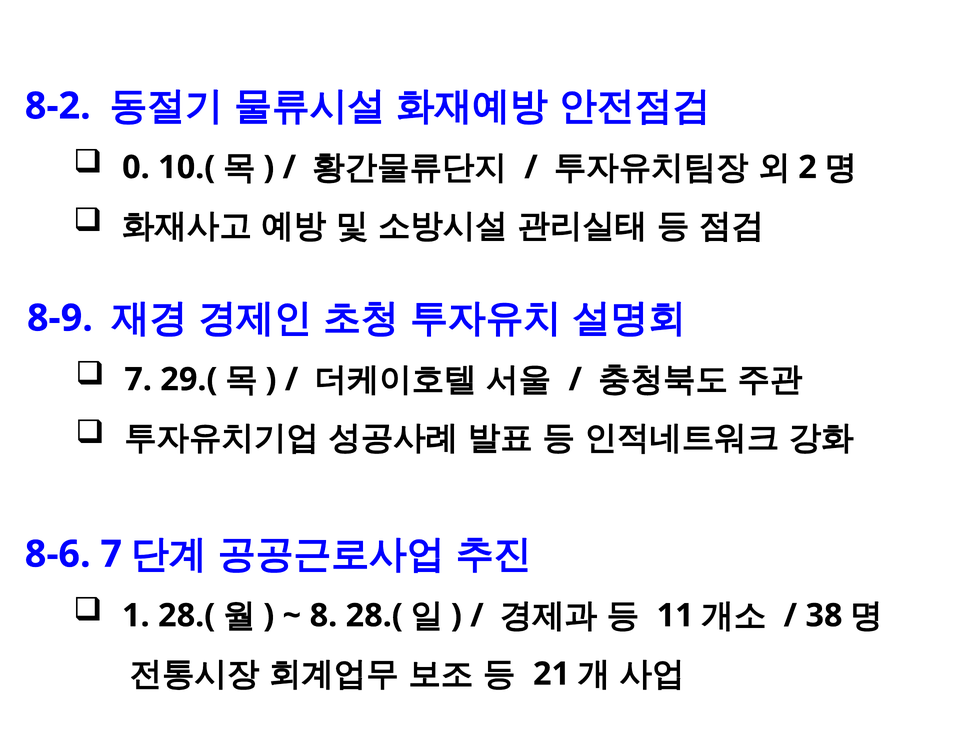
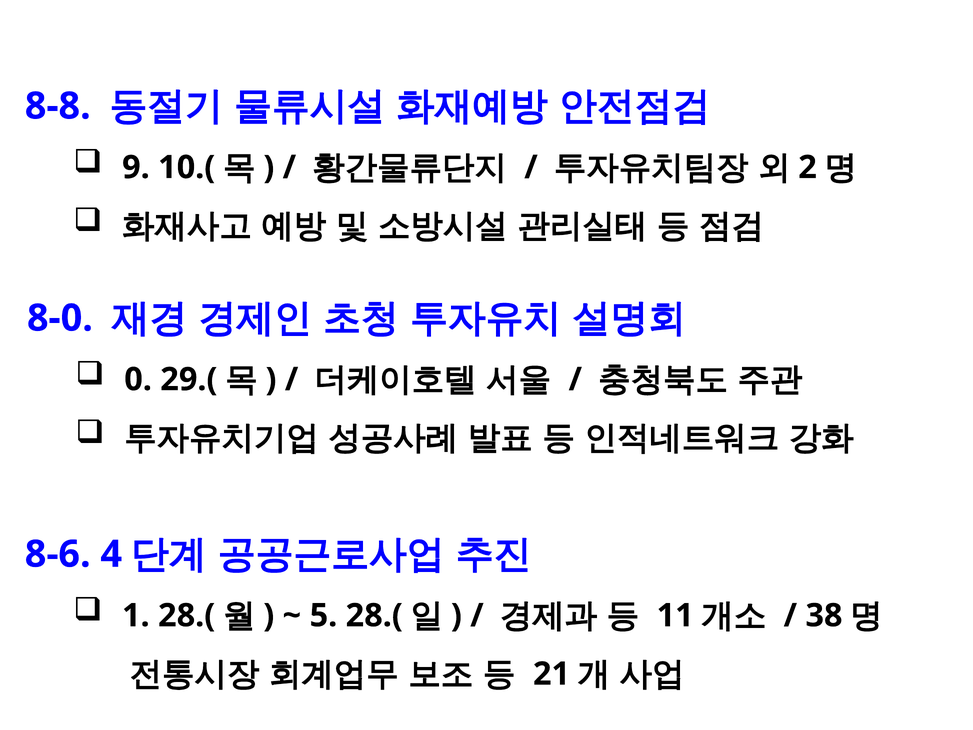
8-2: 8-2 -> 8-8
0: 0 -> 9
8-9: 8-9 -> 8-0
7 at (138, 379): 7 -> 0
8-6 7: 7 -> 4
8: 8 -> 5
